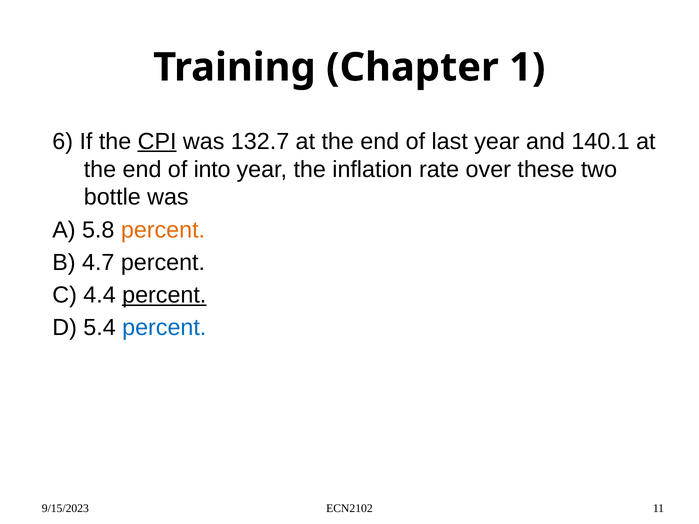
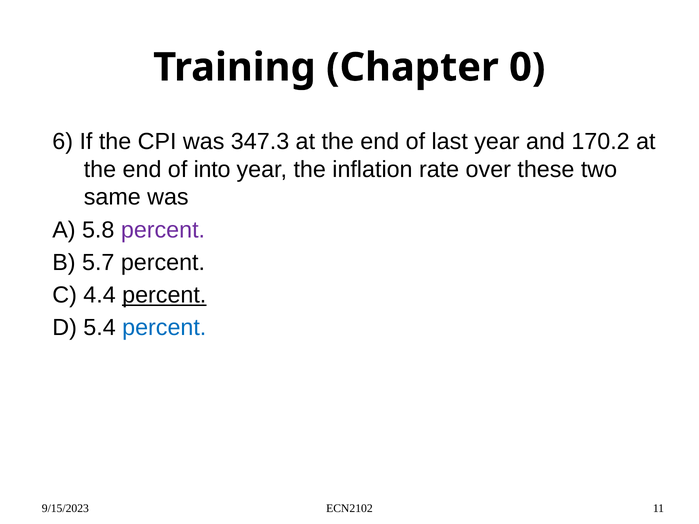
1: 1 -> 0
CPI underline: present -> none
132.7: 132.7 -> 347.3
140.1: 140.1 -> 170.2
bottle: bottle -> same
percent at (163, 230) colour: orange -> purple
4.7: 4.7 -> 5.7
